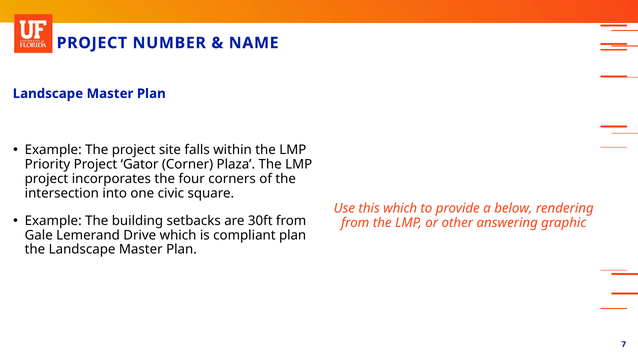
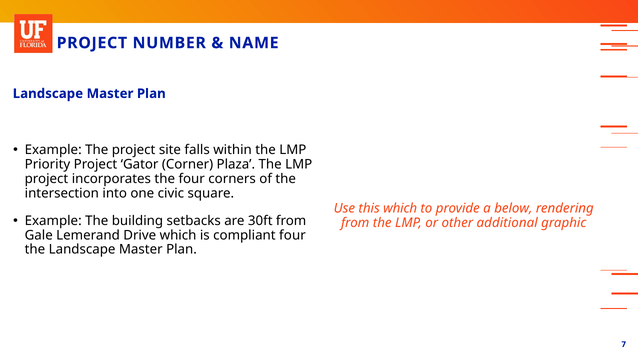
answering: answering -> additional
compliant plan: plan -> four
